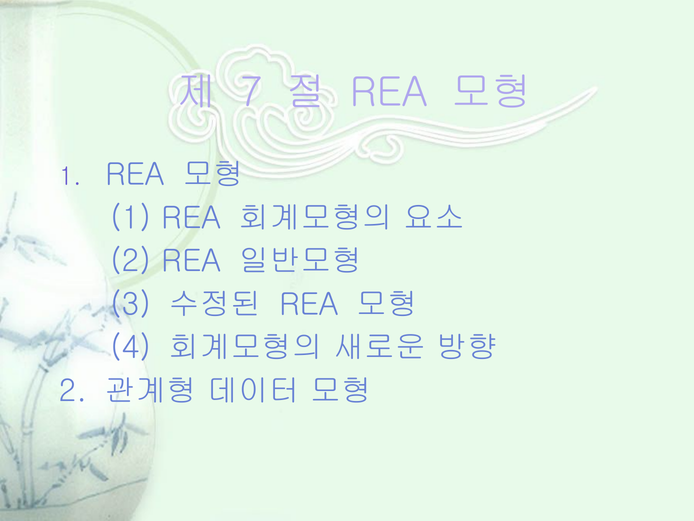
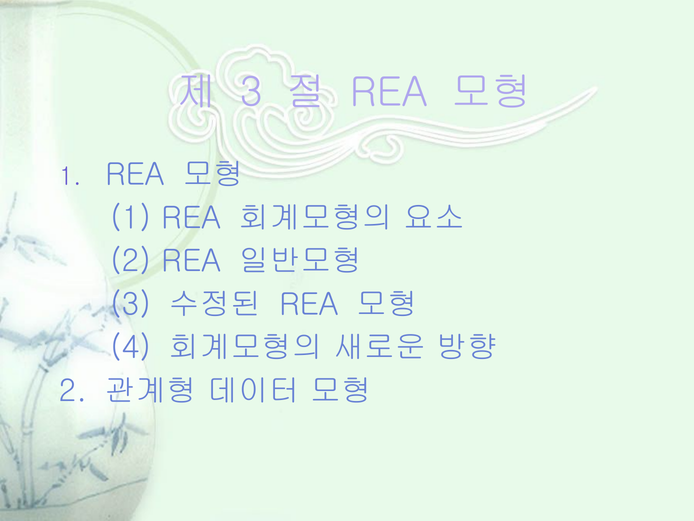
7 at (251, 92): 7 -> 3
